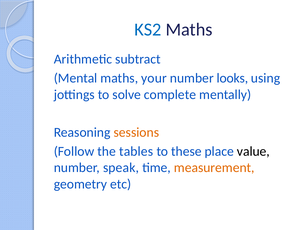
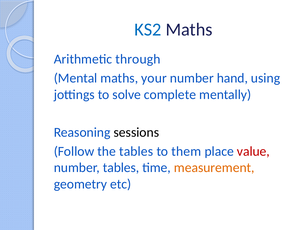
subtract: subtract -> through
looks: looks -> hand
sessions colour: orange -> black
these: these -> them
value colour: black -> red
number speak: speak -> tables
